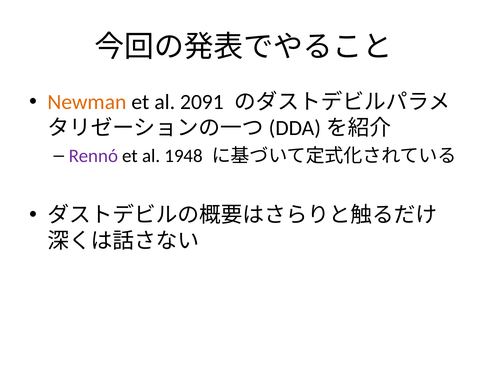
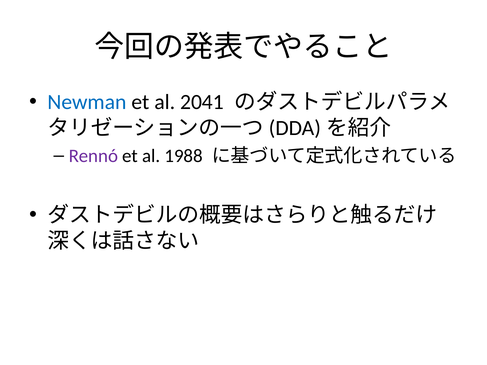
Newman colour: orange -> blue
2091: 2091 -> 2041
1948: 1948 -> 1988
